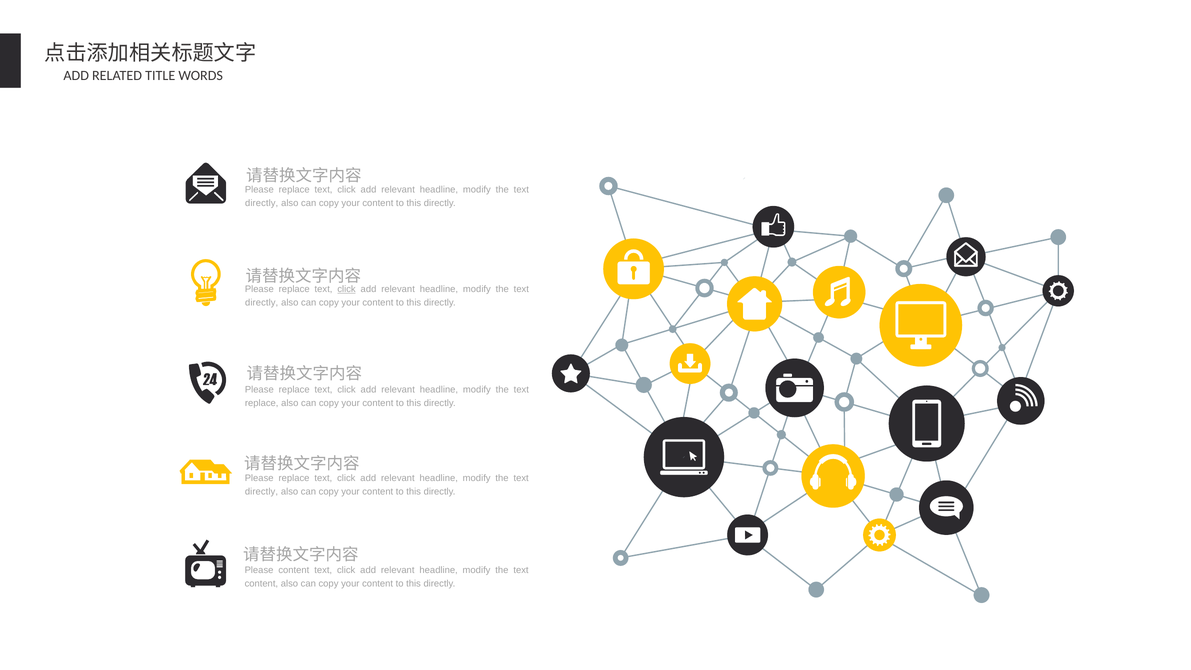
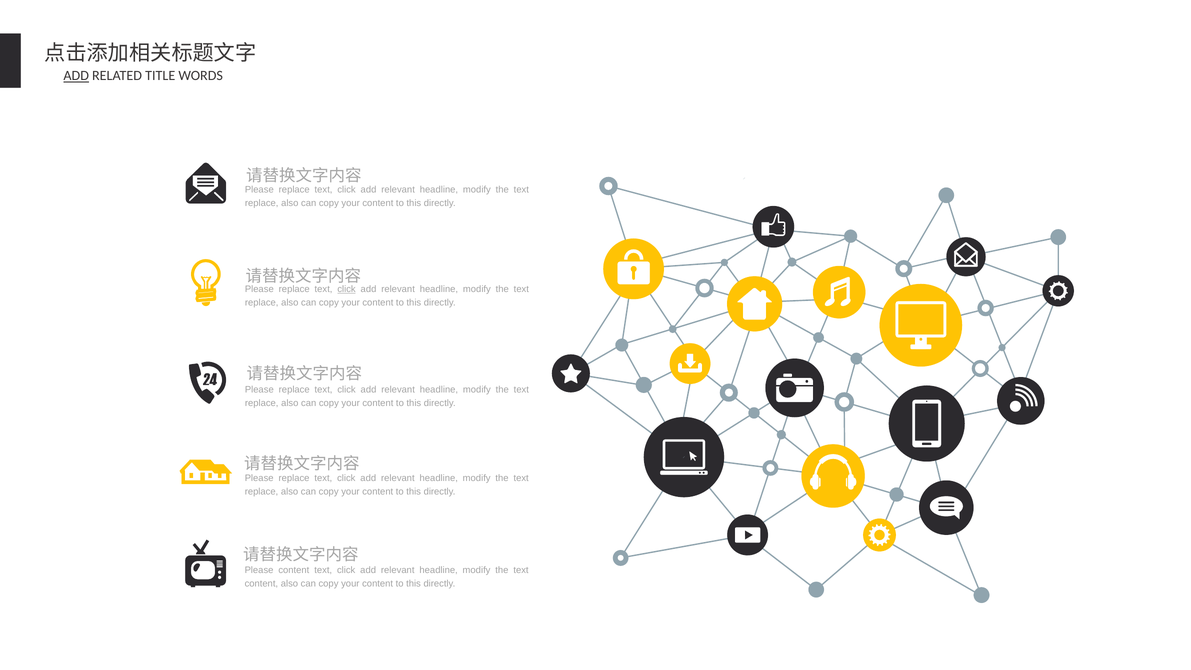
ADD at (76, 76) underline: none -> present
directly at (262, 203): directly -> replace
directly at (262, 303): directly -> replace
directly at (261, 492): directly -> replace
